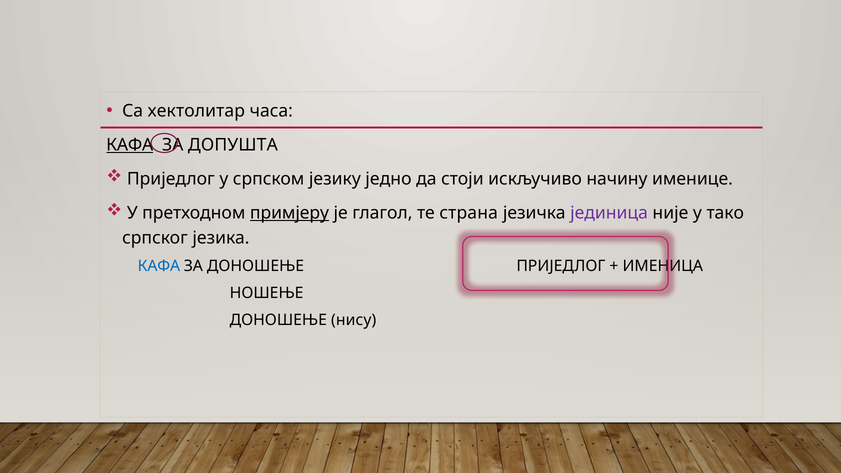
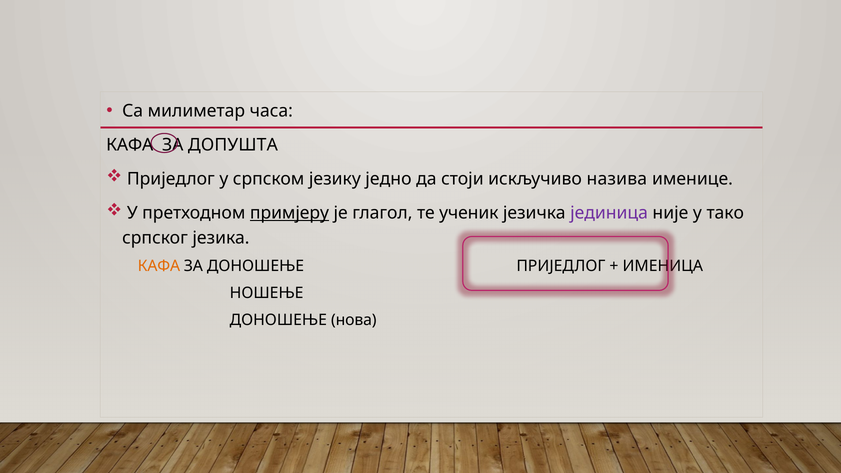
хектолитар: хектолитар -> милиметар
КАФА at (130, 145) underline: present -> none
начину: начину -> назива
страна: страна -> ученик
КАФА at (159, 266) colour: blue -> orange
нису: нису -> нова
